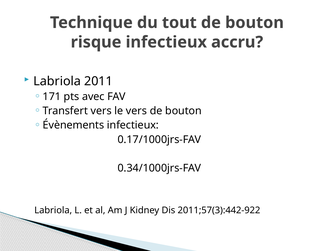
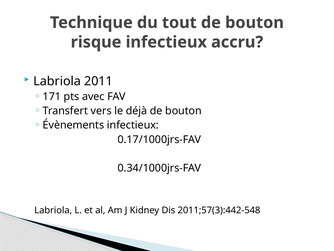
le vers: vers -> déjà
2011;57(3):442-922: 2011;57(3):442-922 -> 2011;57(3):442-548
